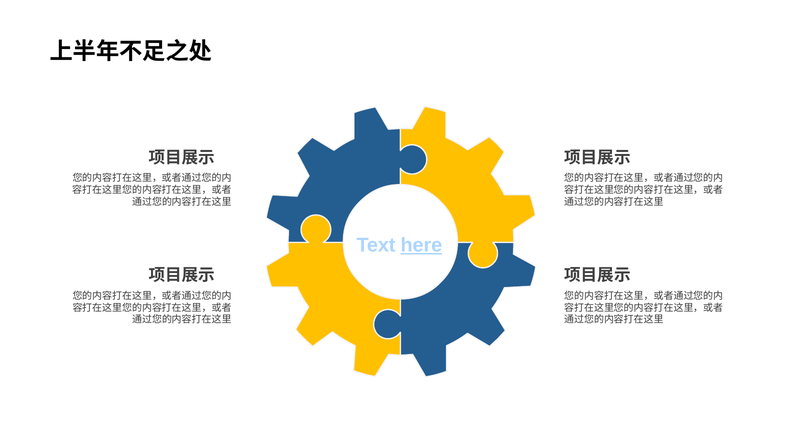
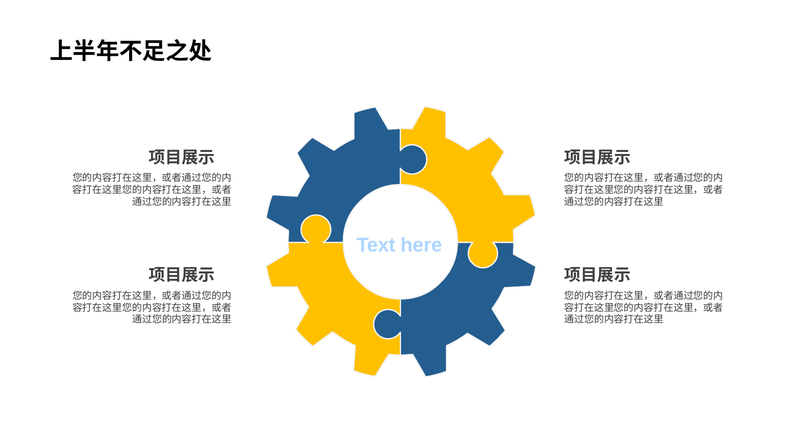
here underline: present -> none
